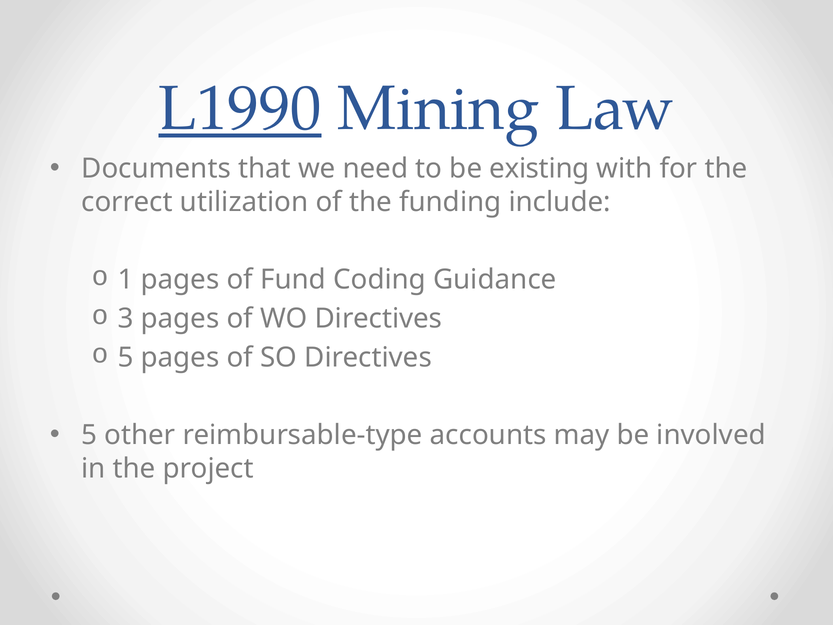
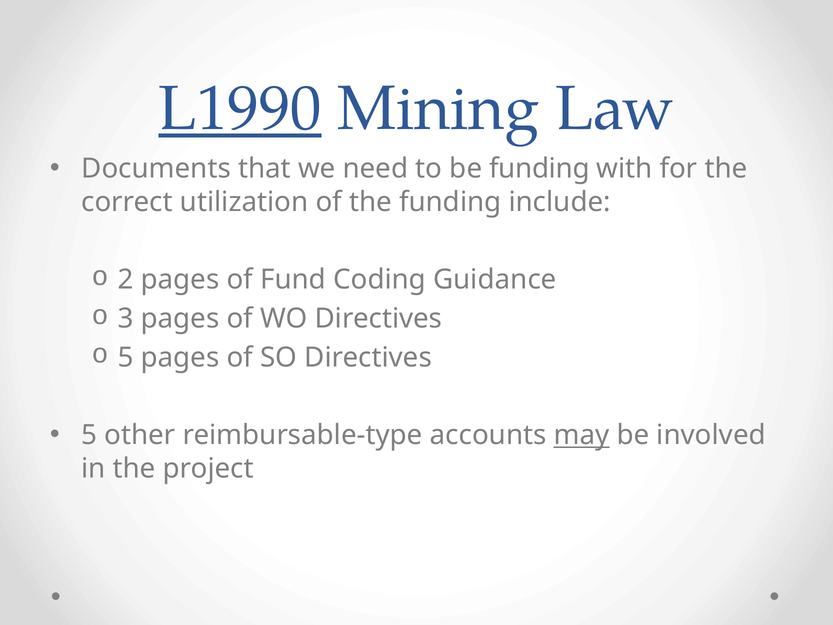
be existing: existing -> funding
1: 1 -> 2
may underline: none -> present
